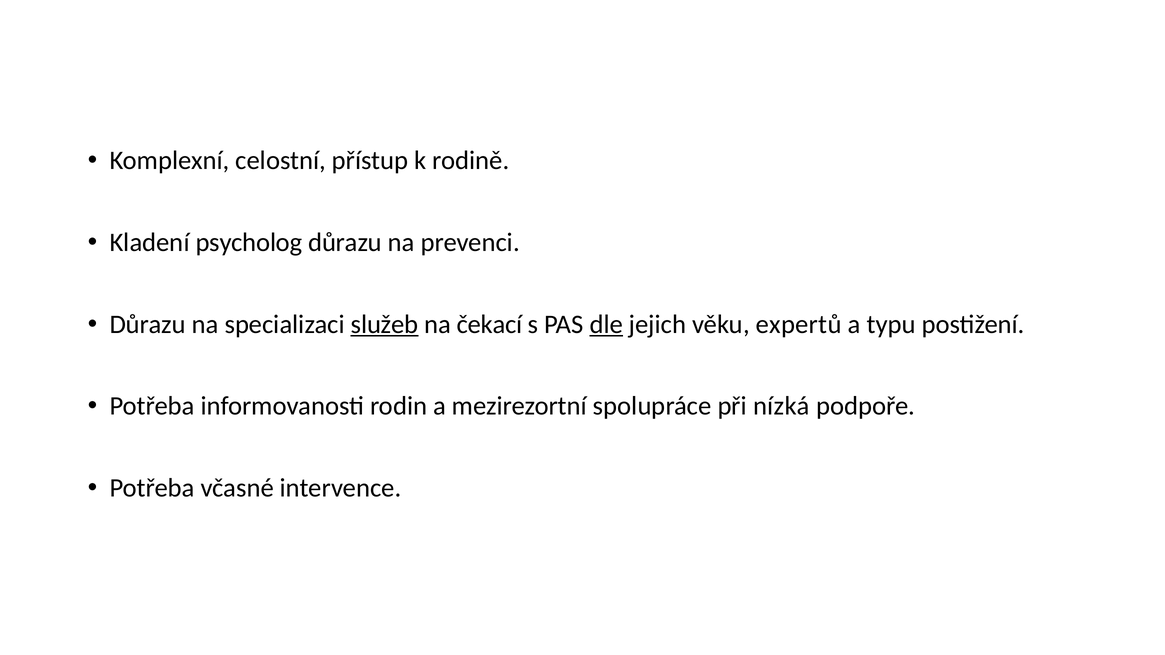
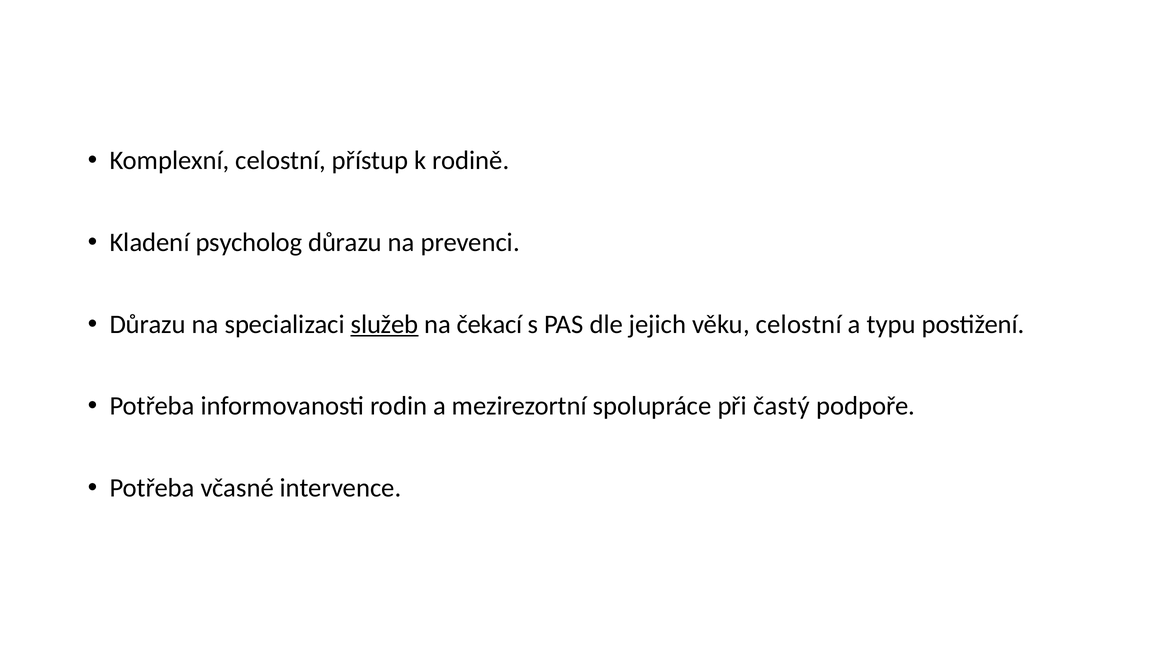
dle underline: present -> none
věku expertů: expertů -> celostní
nízká: nízká -> častý
